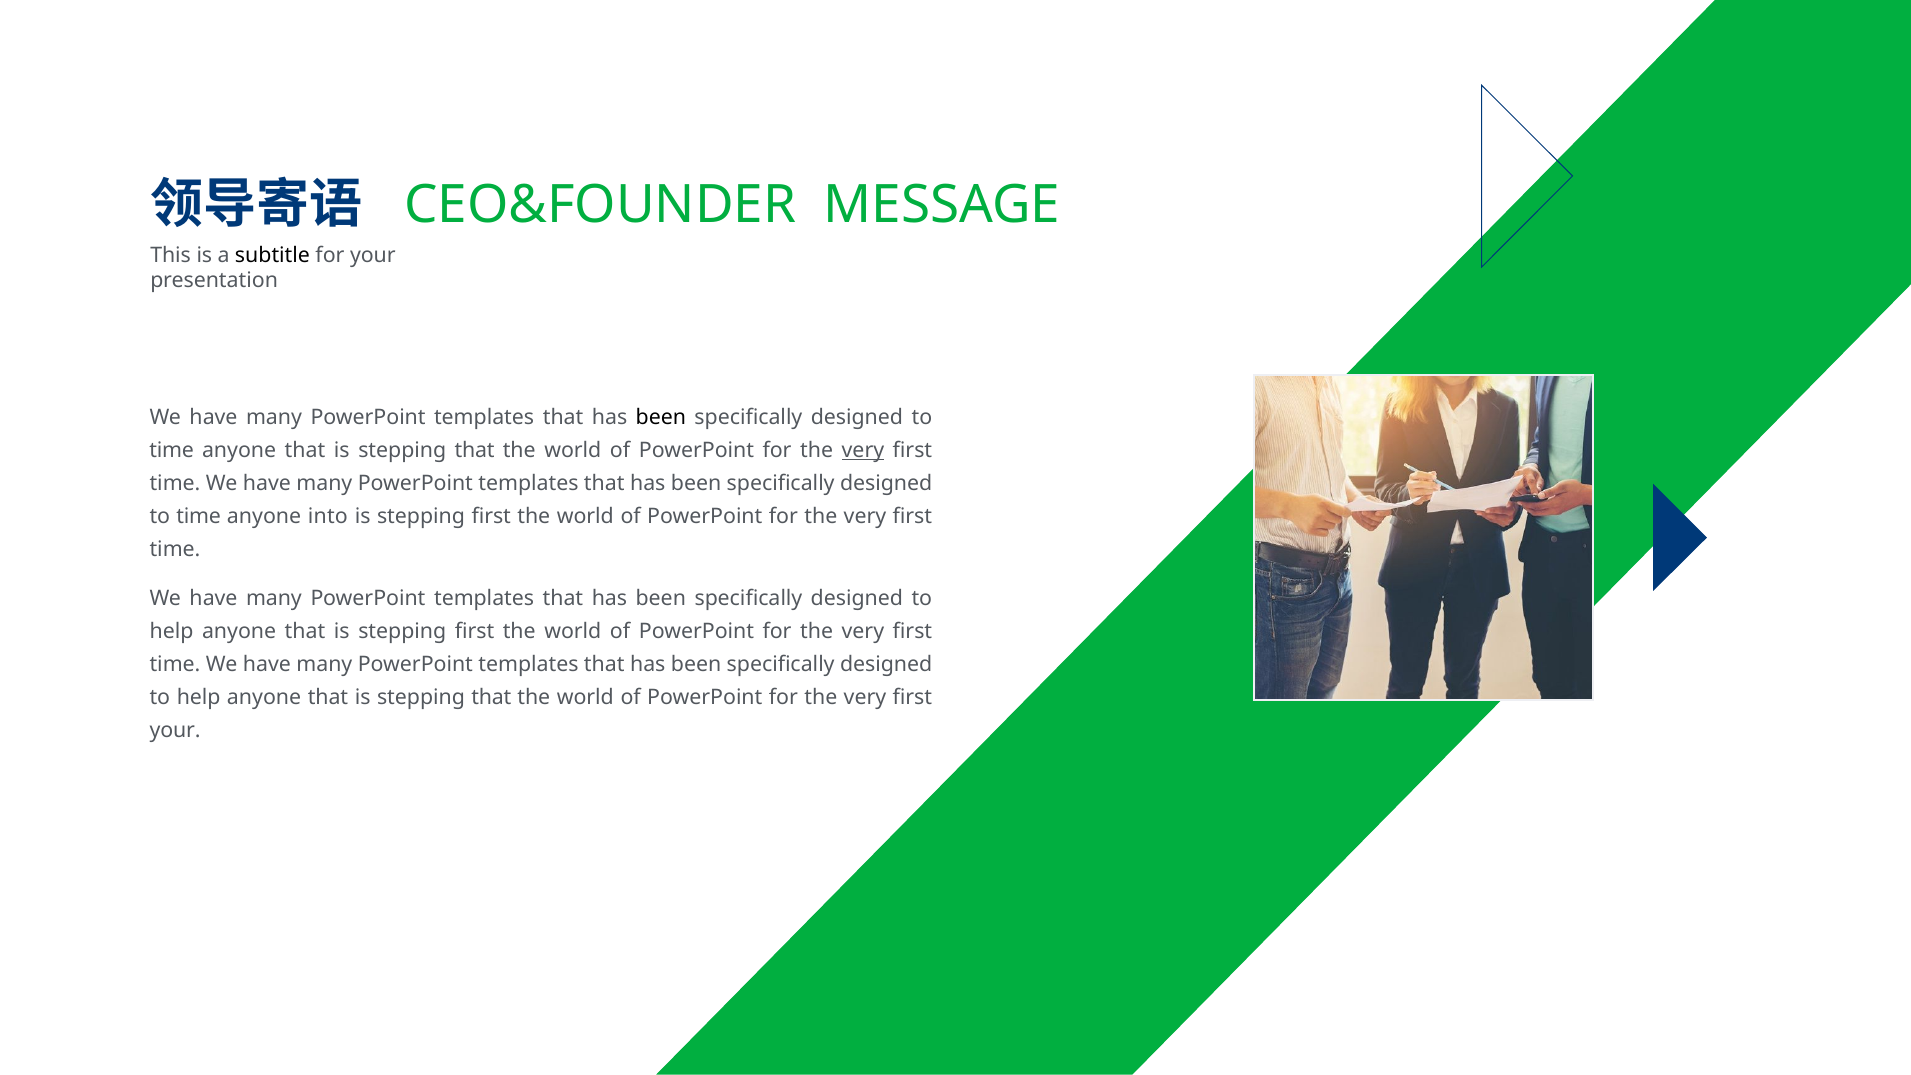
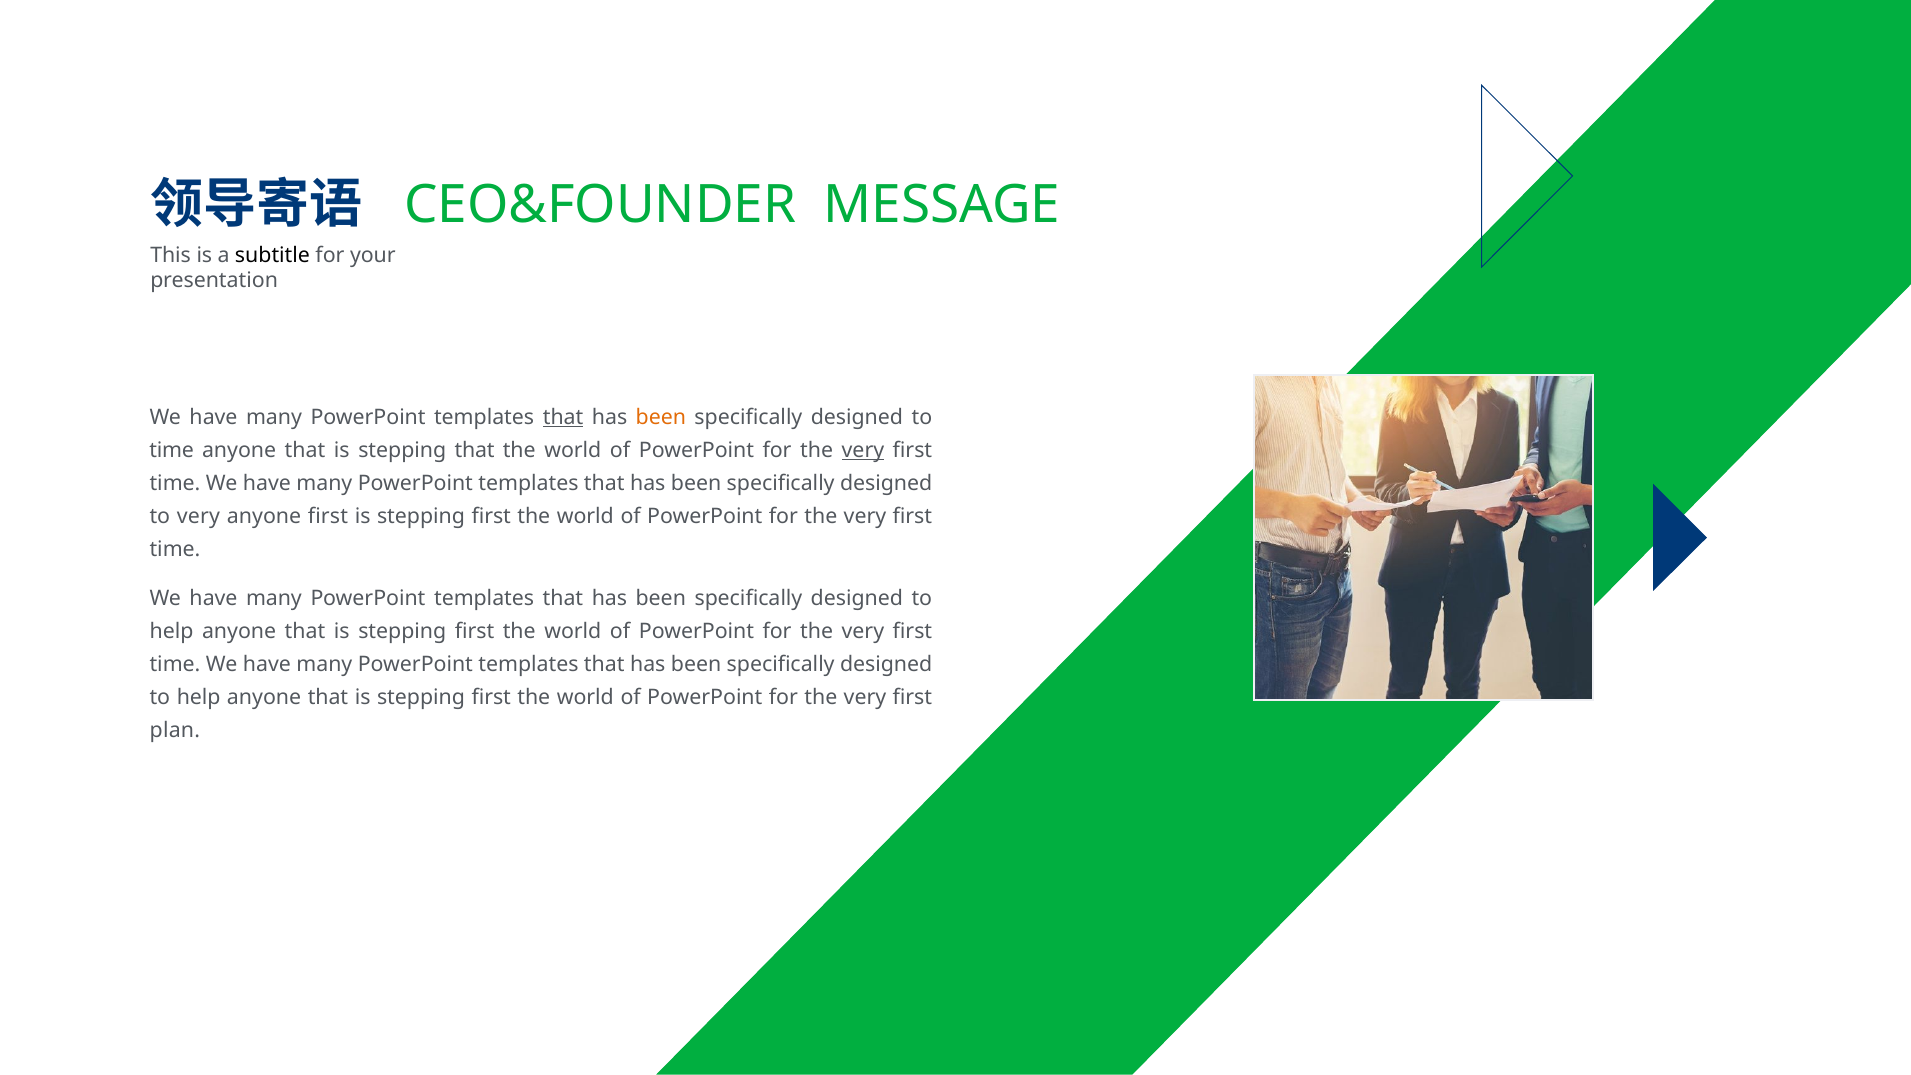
that at (563, 417) underline: none -> present
been at (661, 417) colour: black -> orange
time at (199, 516): time -> very
anyone into: into -> first
that at (491, 698): that -> first
your at (175, 731): your -> plan
